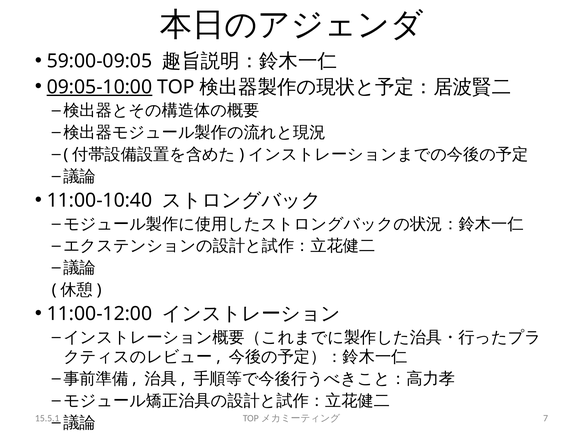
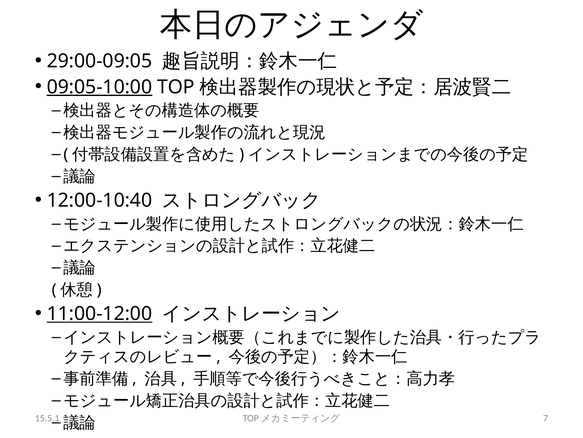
59:00-09:05: 59:00-09:05 -> 29:00-09:05
11:00-10:40: 11:00-10:40 -> 12:00-10:40
11:00-12:00 underline: none -> present
